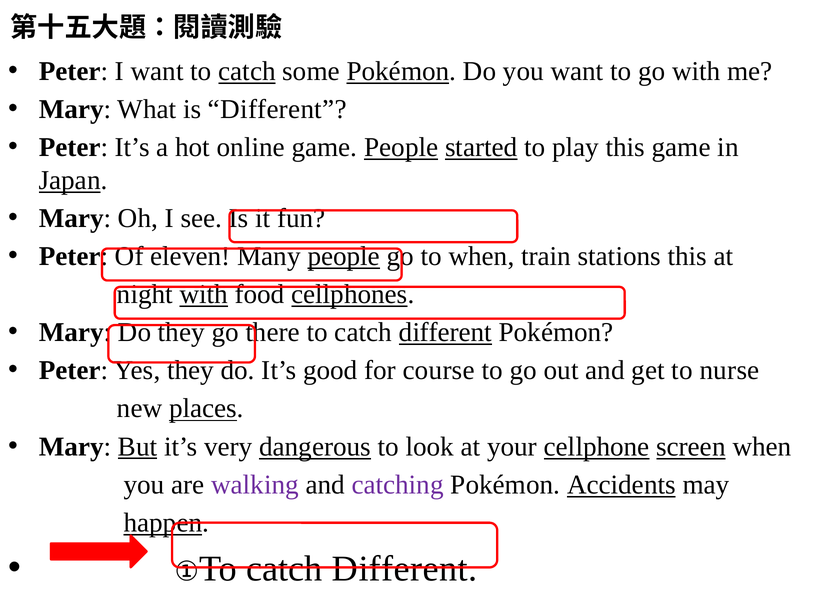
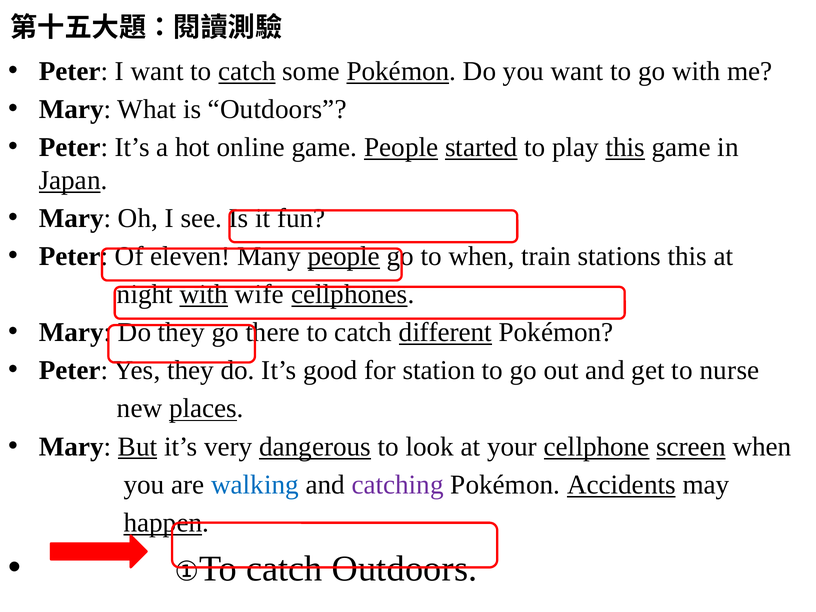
is Different: Different -> Outdoors
this at (625, 147) underline: none -> present
food: food -> wife
course: course -> station
walking colour: purple -> blue
Different at (405, 569): Different -> Outdoors
